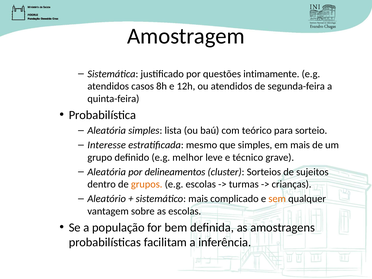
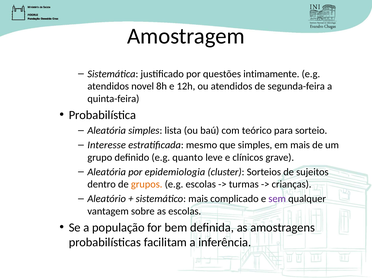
casos: casos -> novel
melhor: melhor -> quanto
técnico: técnico -> clínicos
delineamentos: delineamentos -> epidemiologia
sem colour: orange -> purple
